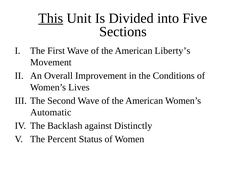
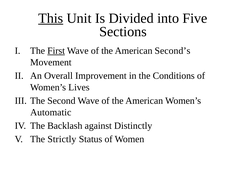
First underline: none -> present
Liberty’s: Liberty’s -> Second’s
Percent: Percent -> Strictly
